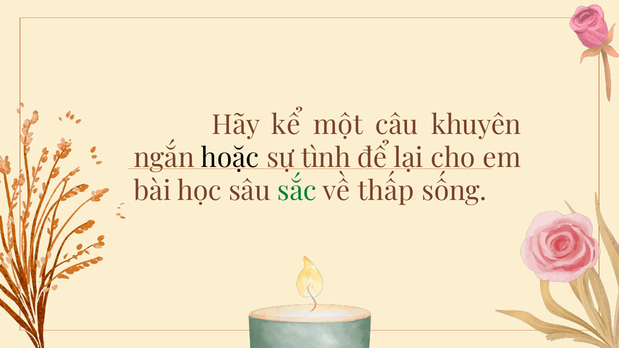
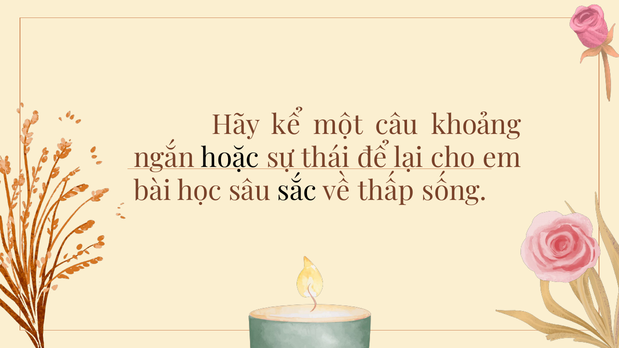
khuyên: khuyên -> khoảng
tình: tình -> thái
sắc colour: green -> black
